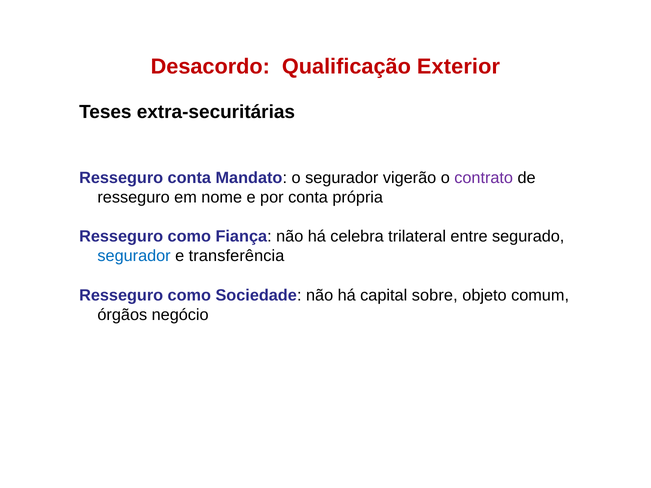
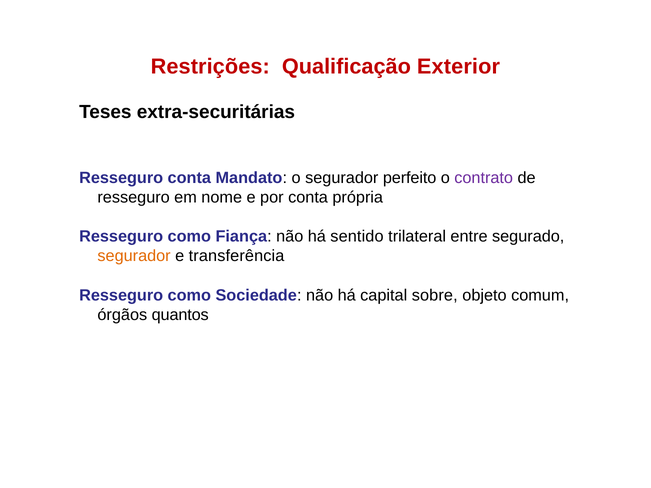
Desacordo: Desacordo -> Restrições
vigerão: vigerão -> perfeito
celebra: celebra -> sentido
segurador at (134, 256) colour: blue -> orange
negócio: negócio -> quantos
